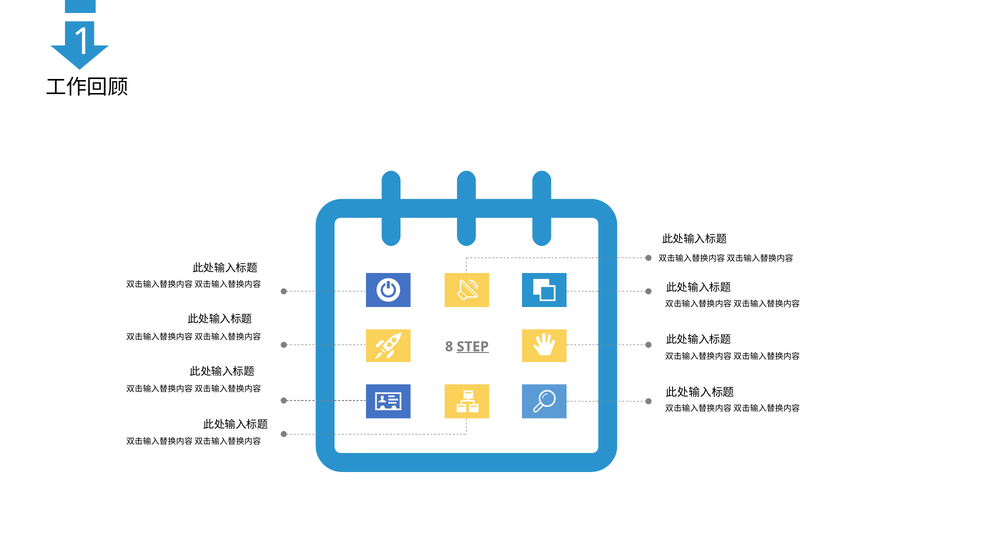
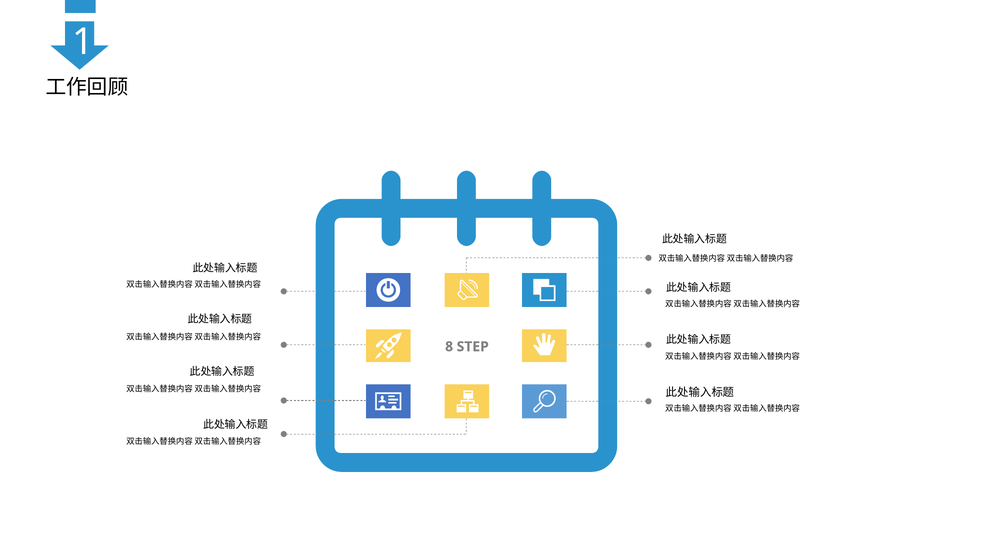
STEP underline: present -> none
